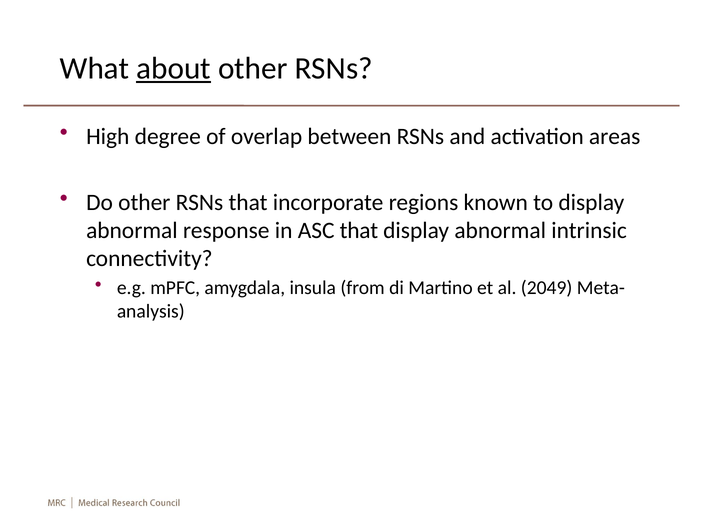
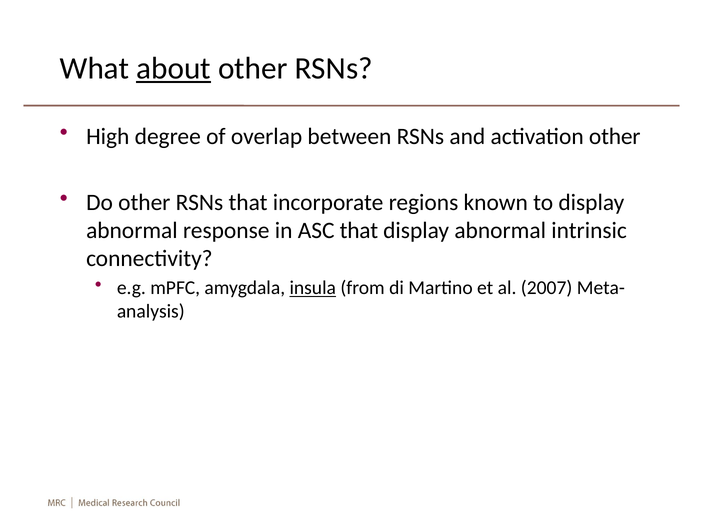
activation areas: areas -> other
insula underline: none -> present
2049: 2049 -> 2007
